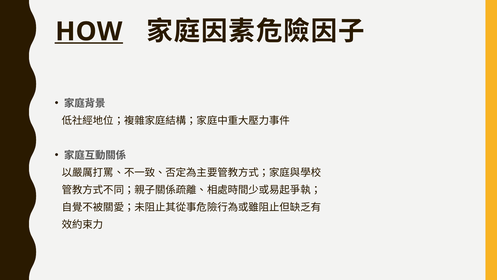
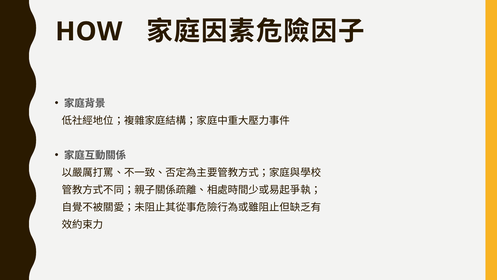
HOW underline: present -> none
